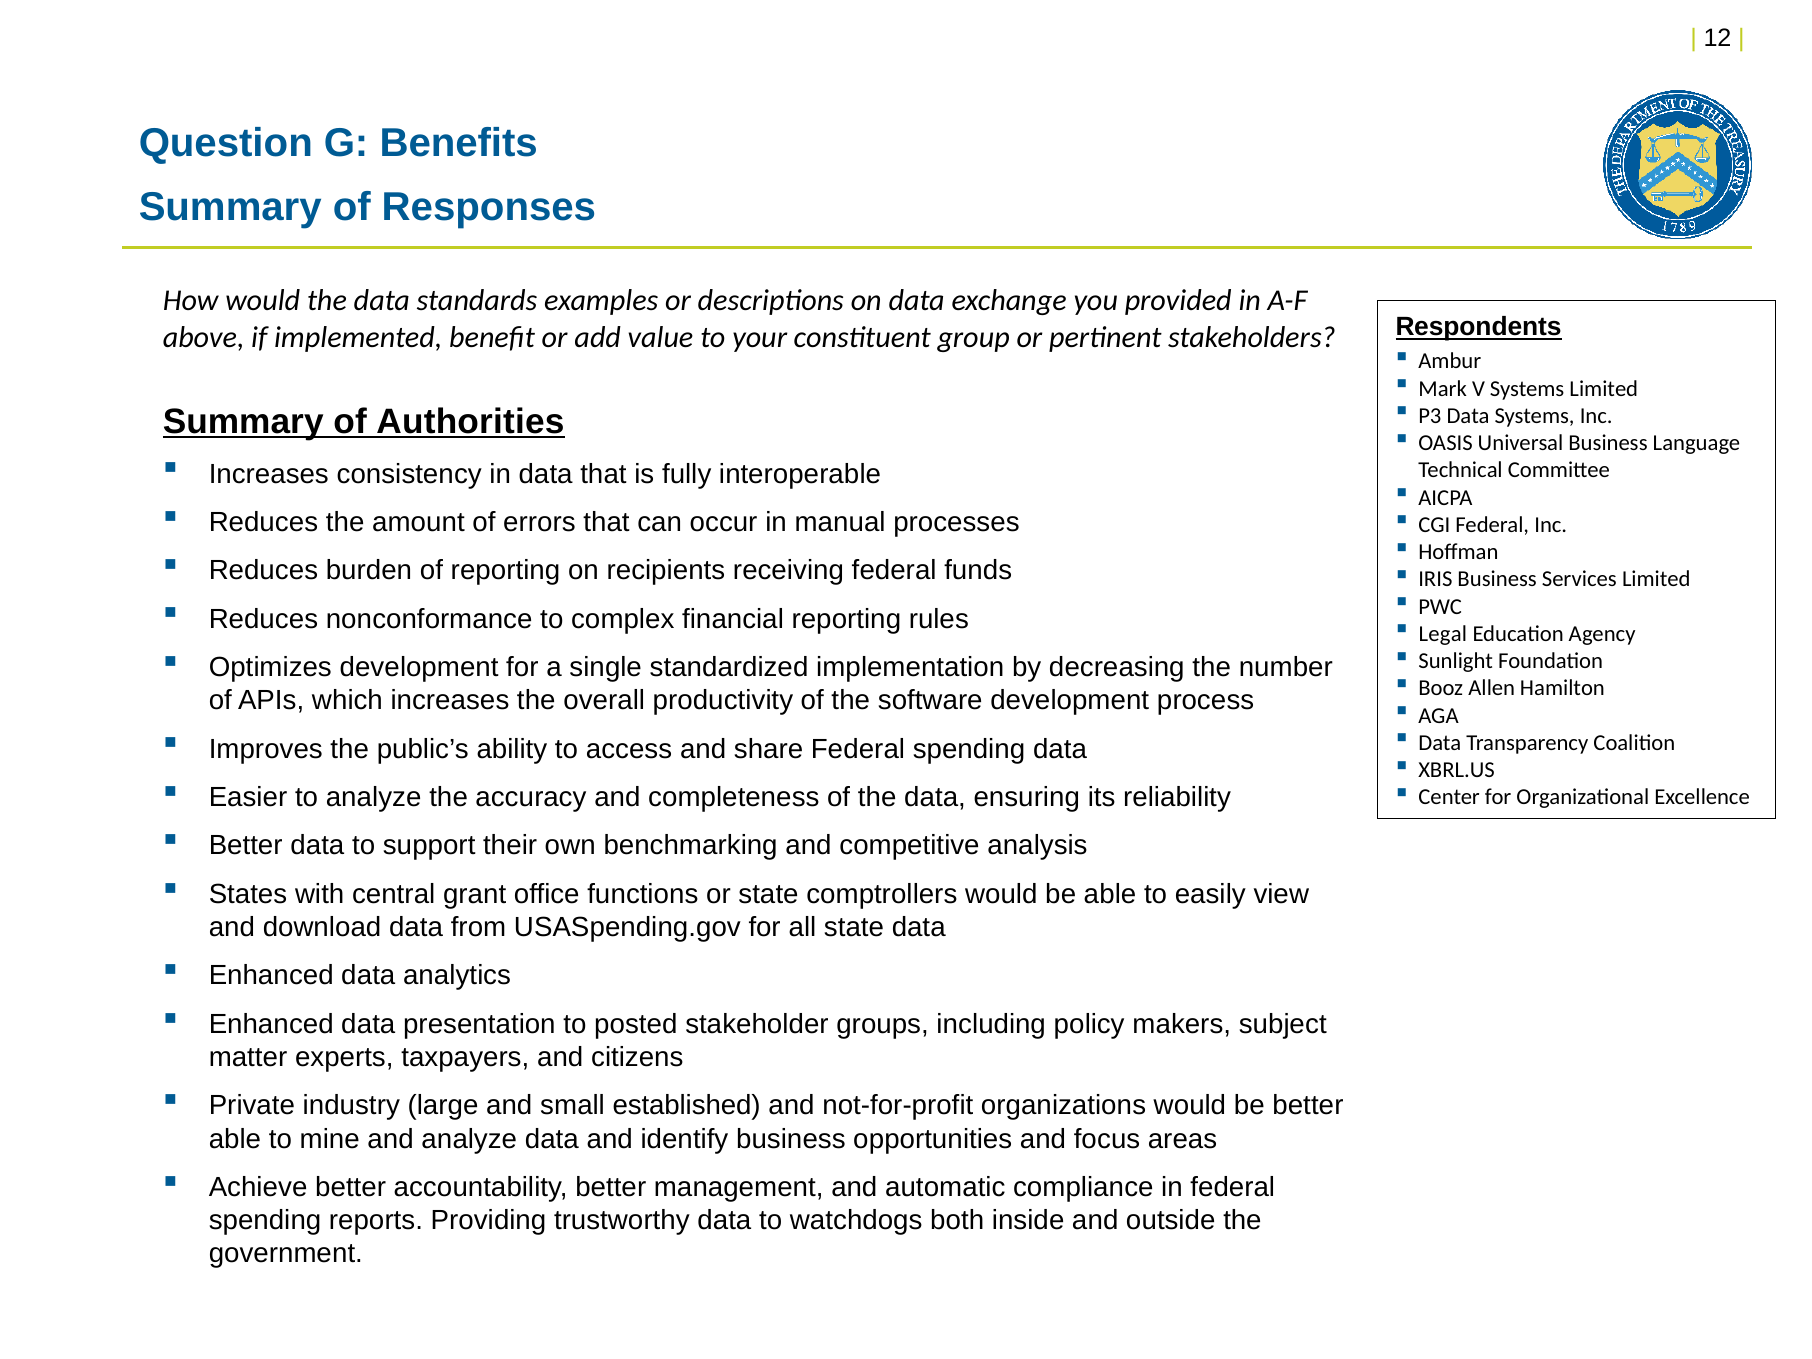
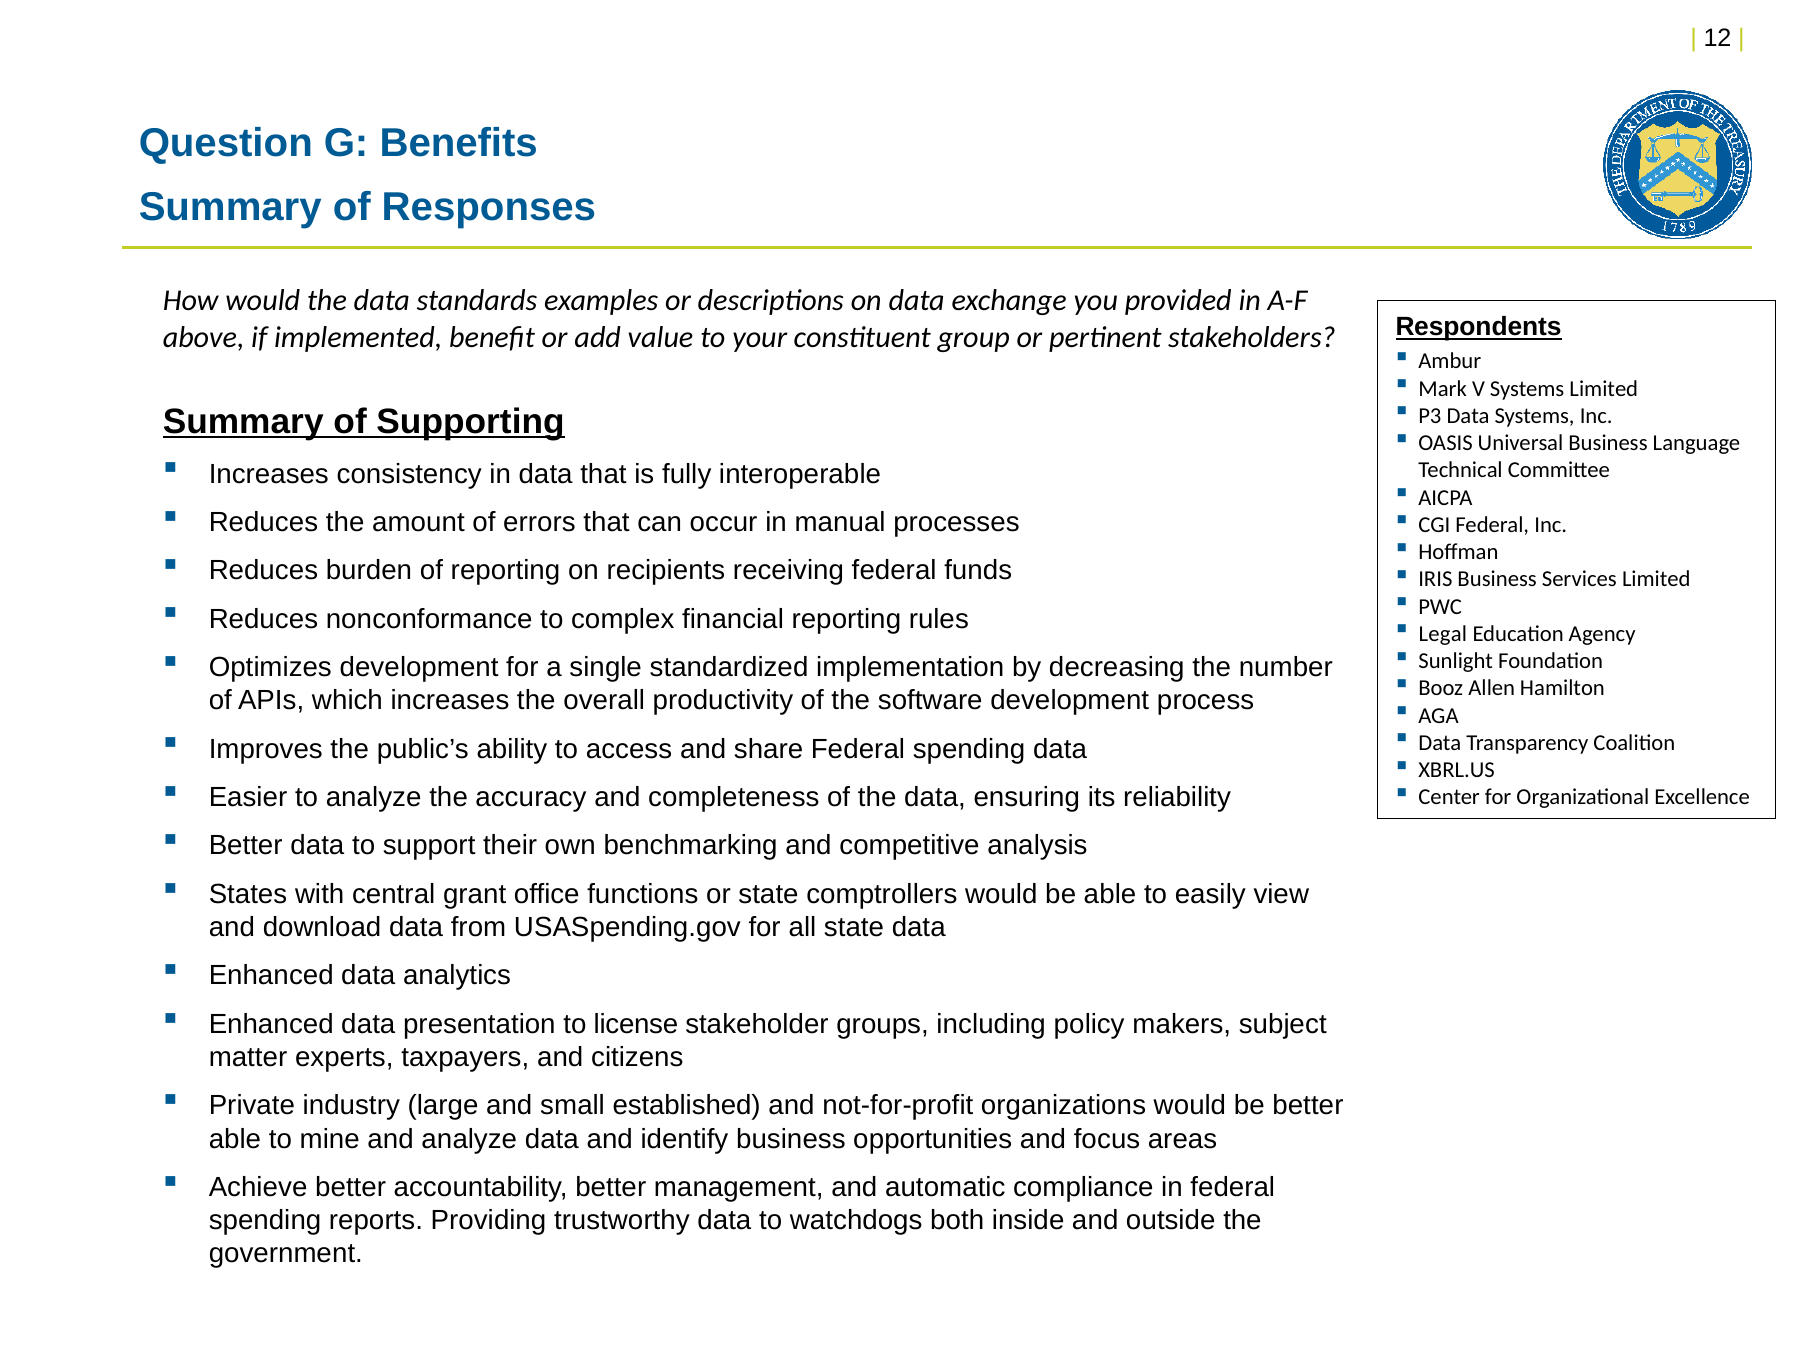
Authorities: Authorities -> Supporting
posted: posted -> license
